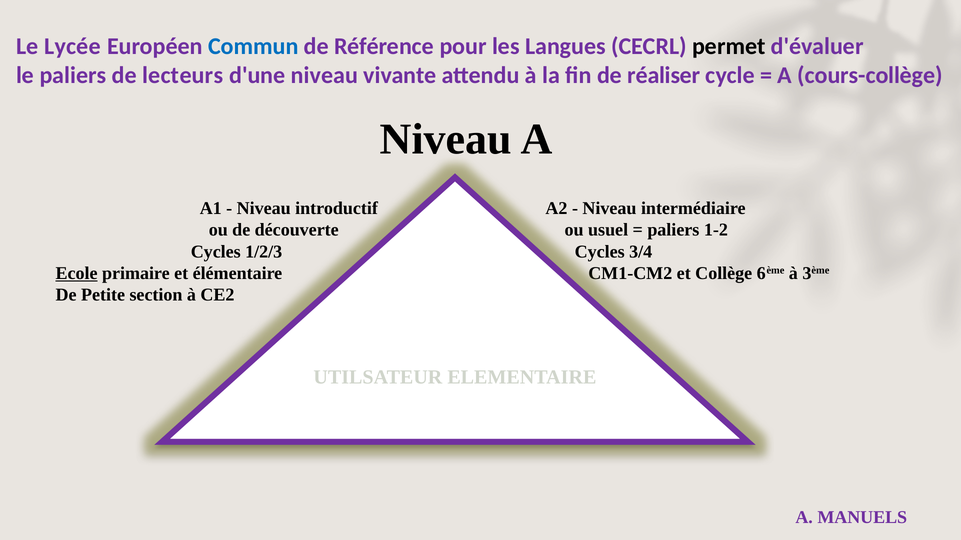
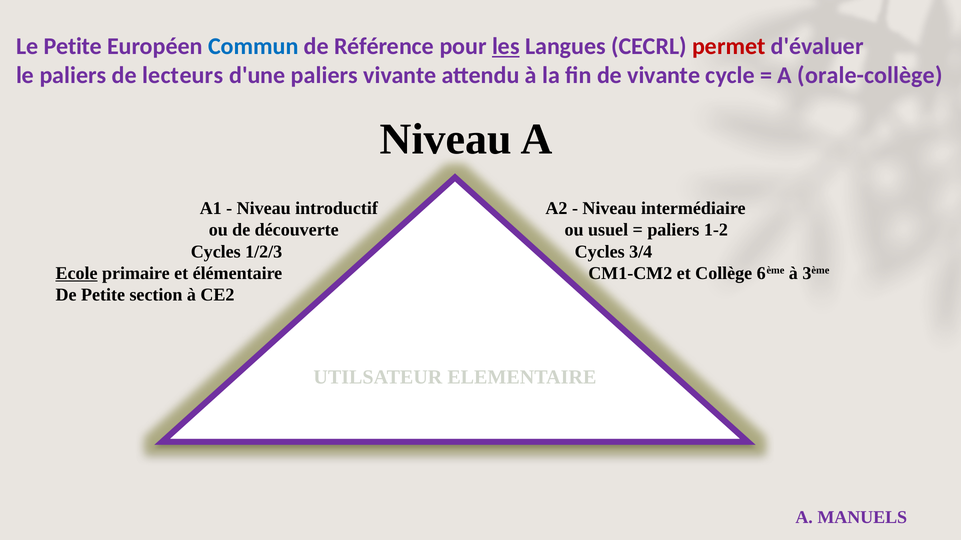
Le Lycée: Lycée -> Petite
les underline: none -> present
permet colour: black -> red
d'une niveau: niveau -> paliers
de réaliser: réaliser -> vivante
cours-collège: cours-collège -> orale-collège
